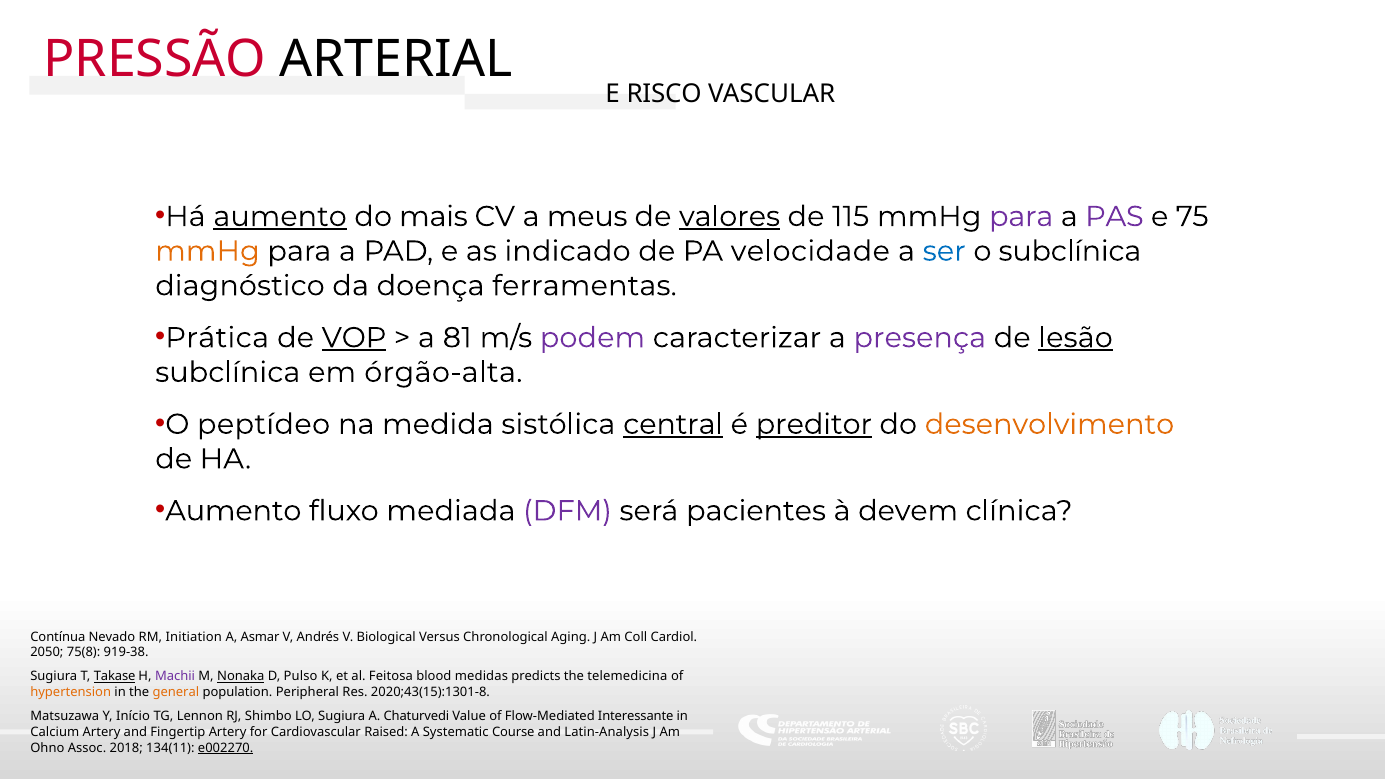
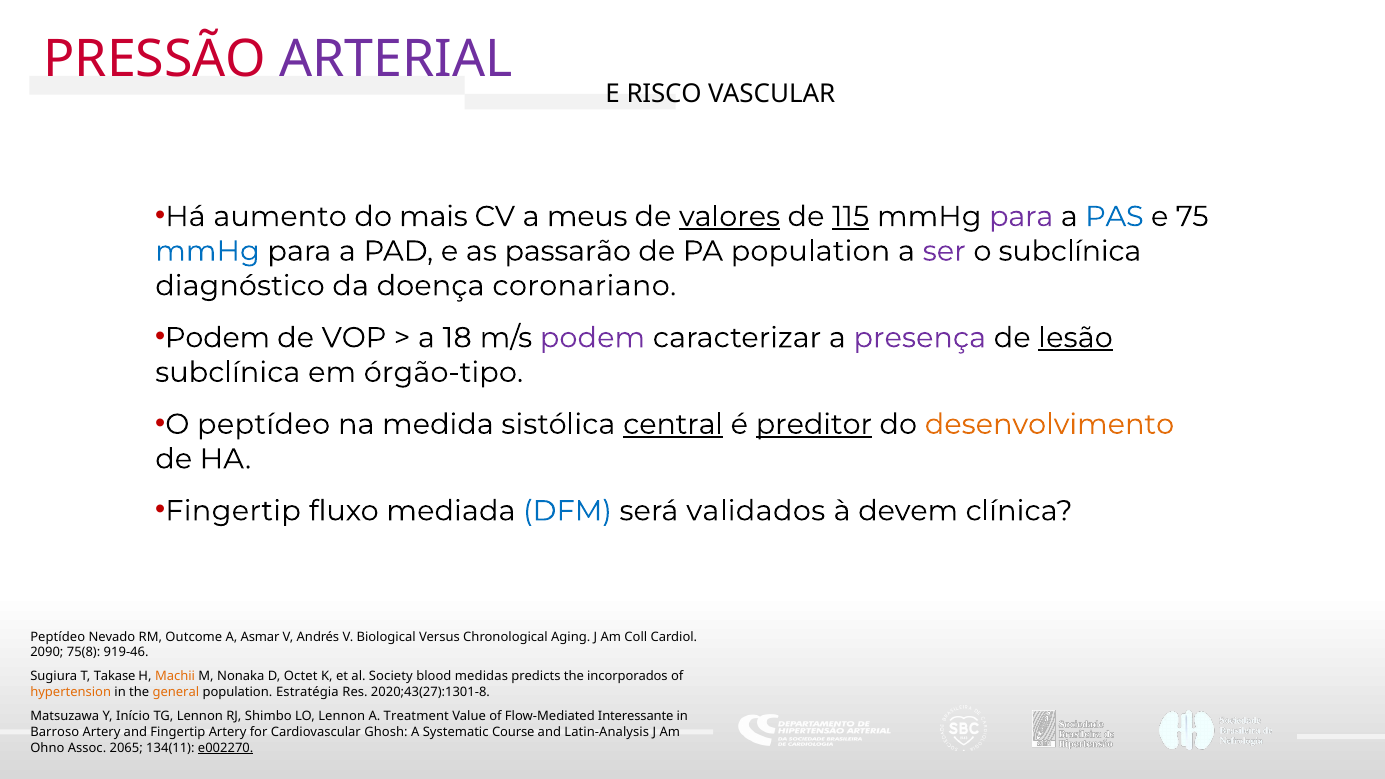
ARTERIAL colour: black -> purple
aumento at (280, 217) underline: present -> none
115 underline: none -> present
PAS colour: purple -> blue
mmHg at (207, 251) colour: orange -> blue
indicado: indicado -> passarão
PA velocidade: velocidade -> population
ser colour: blue -> purple
ferramentas: ferramentas -> coronariano
Prática at (217, 338): Prática -> Podem
VOP underline: present -> none
81: 81 -> 18
órgão-alta: órgão-alta -> órgão-tipo
Aumento at (233, 511): Aumento -> Fingertip
DFM colour: purple -> blue
pacientes: pacientes -> validados
Contínua at (58, 637): Contínua -> Peptídeo
Initiation: Initiation -> Outcome
2050: 2050 -> 2090
919-38: 919-38 -> 919-46
Takase underline: present -> none
Machii colour: purple -> orange
Nonaka underline: present -> none
Pulso: Pulso -> Octet
Feitosa: Feitosa -> Society
telemedicina: telemedicina -> incorporados
Peripheral: Peripheral -> Estratégia
2020;43(15):1301-8: 2020;43(15):1301-8 -> 2020;43(27):1301-8
LO Sugiura: Sugiura -> Lennon
Chaturvedi: Chaturvedi -> Treatment
Calcium: Calcium -> Barroso
Raised: Raised -> Ghosh
2018: 2018 -> 2065
